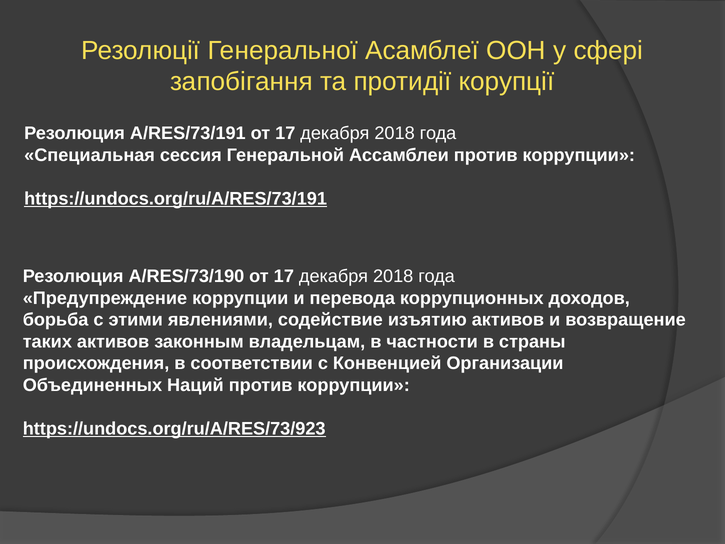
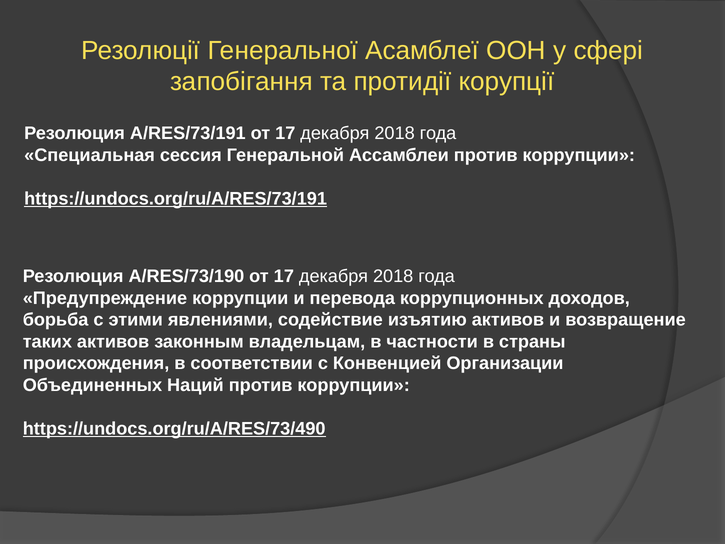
https://undocs.org/ru/A/RES/73/923: https://undocs.org/ru/A/RES/73/923 -> https://undocs.org/ru/A/RES/73/490
